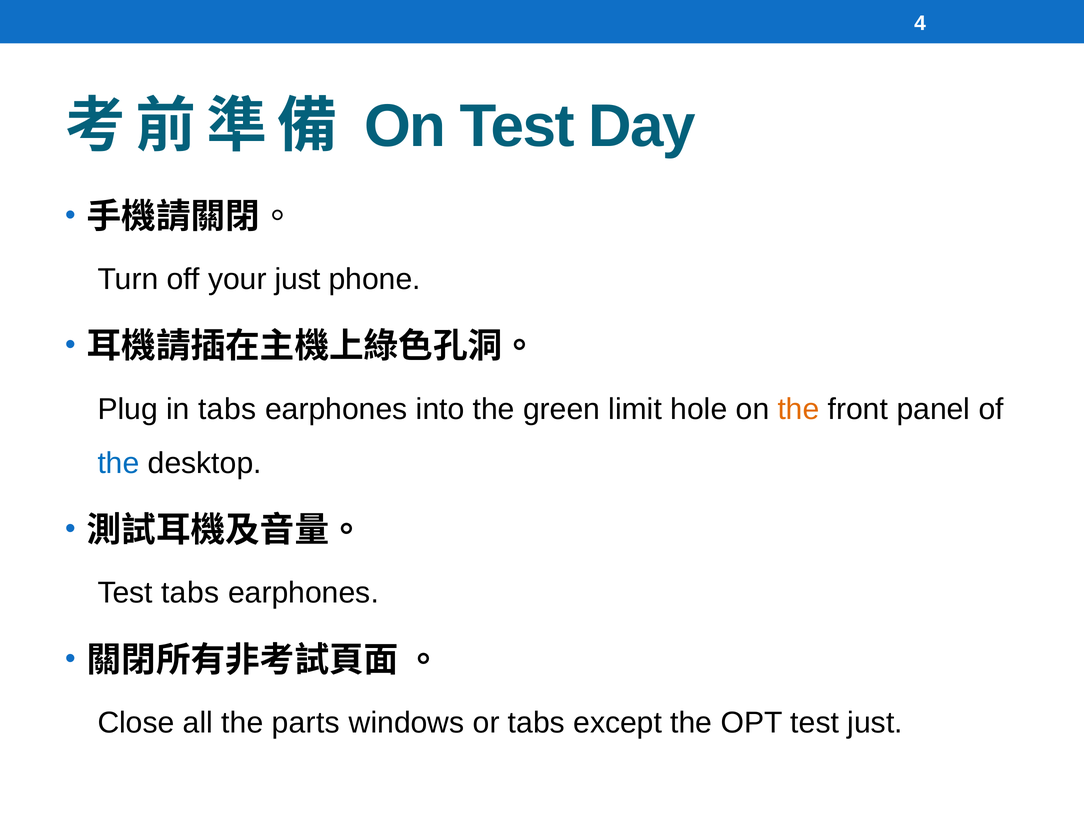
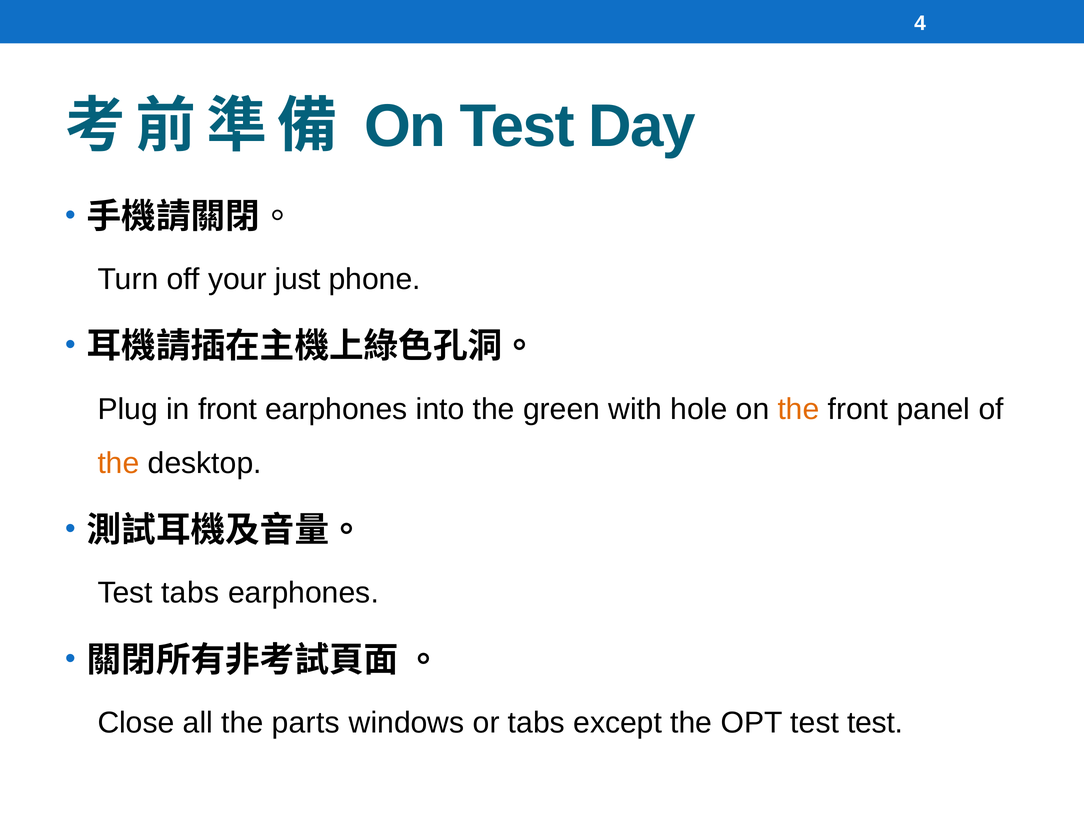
in tabs: tabs -> front
limit: limit -> with
the at (118, 463) colour: blue -> orange
test just: just -> test
